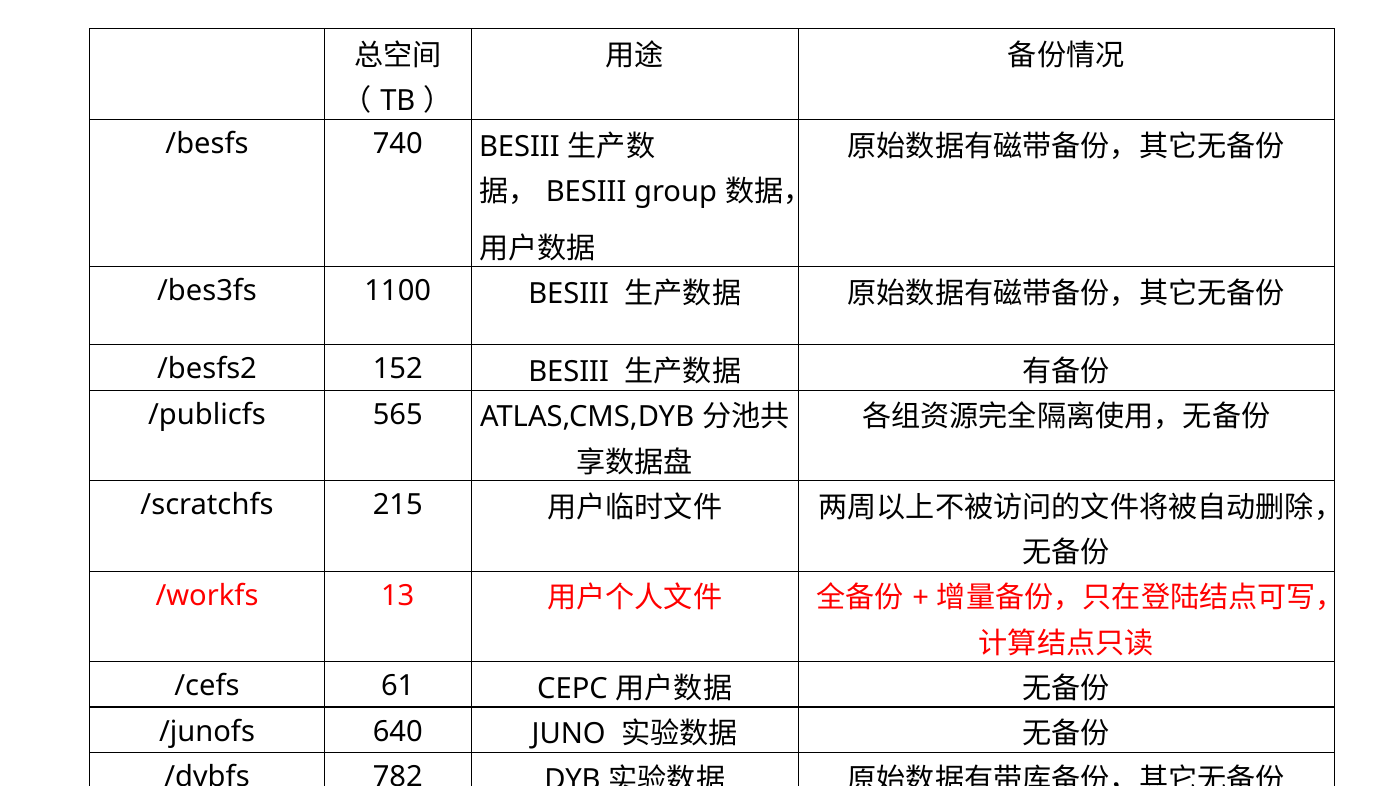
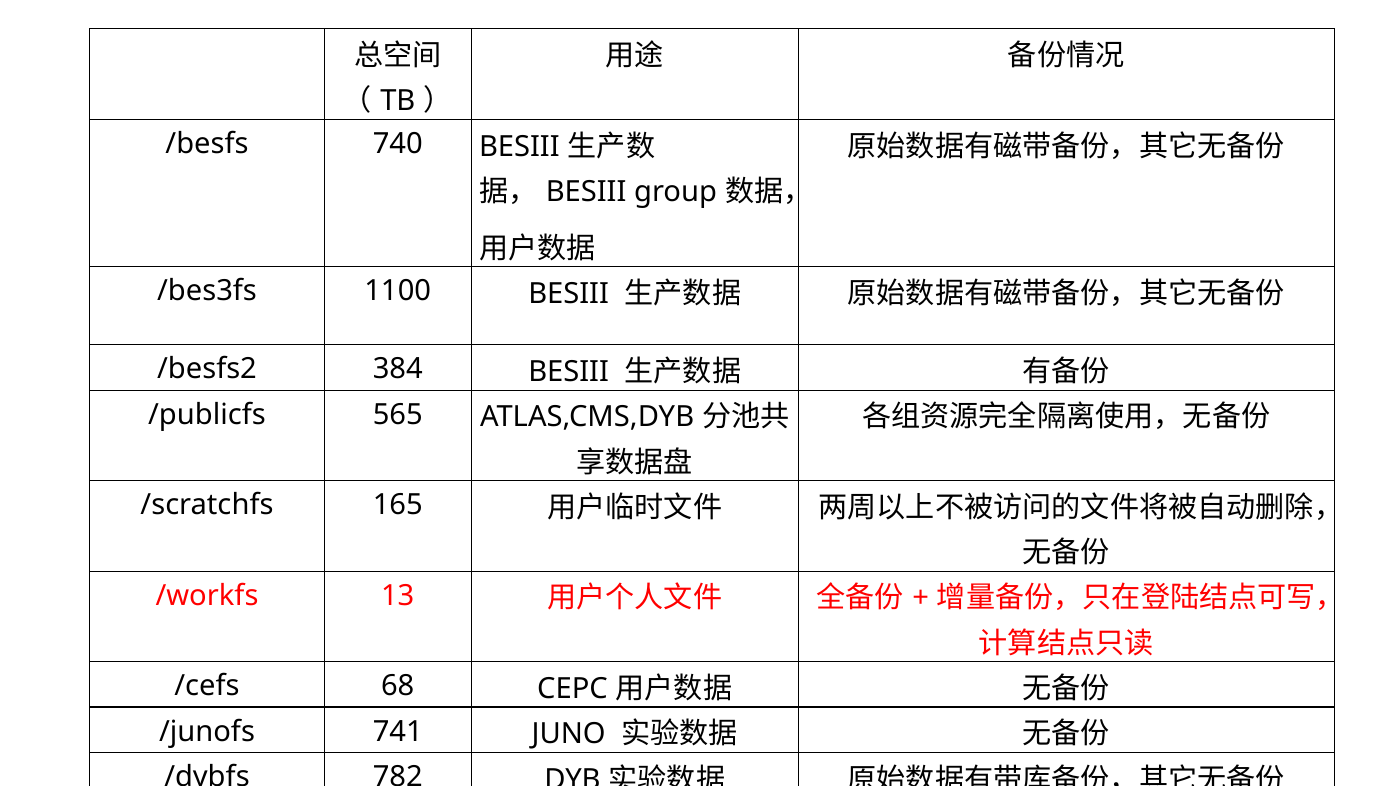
152: 152 -> 384
215: 215 -> 165
61: 61 -> 68
640: 640 -> 741
